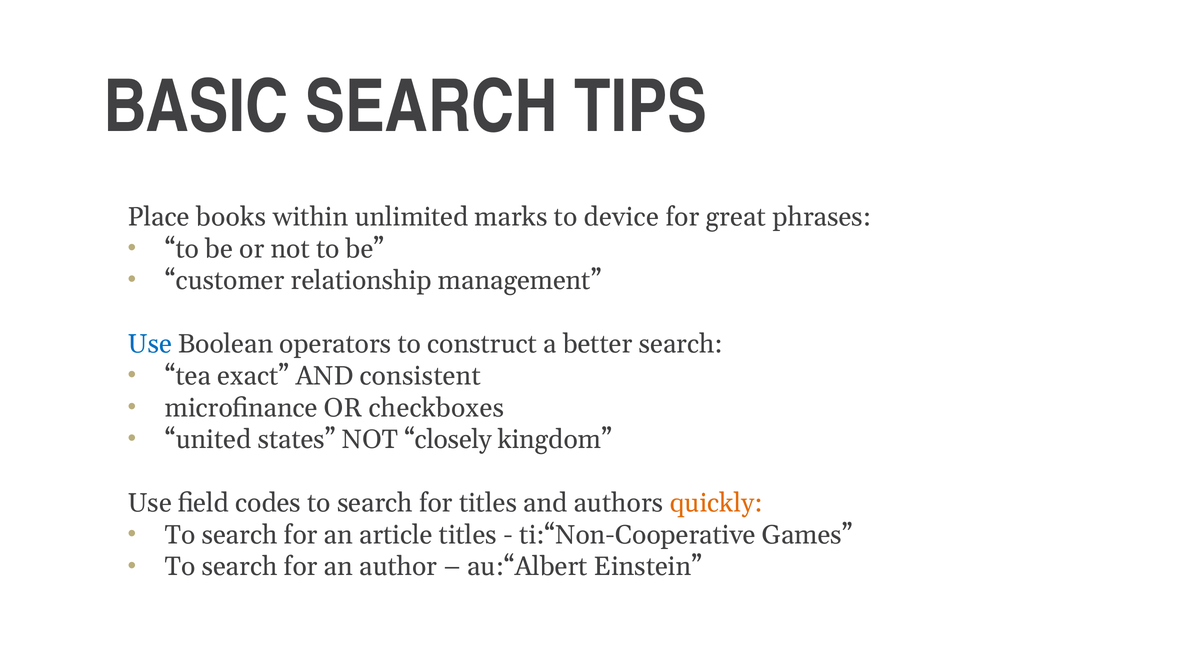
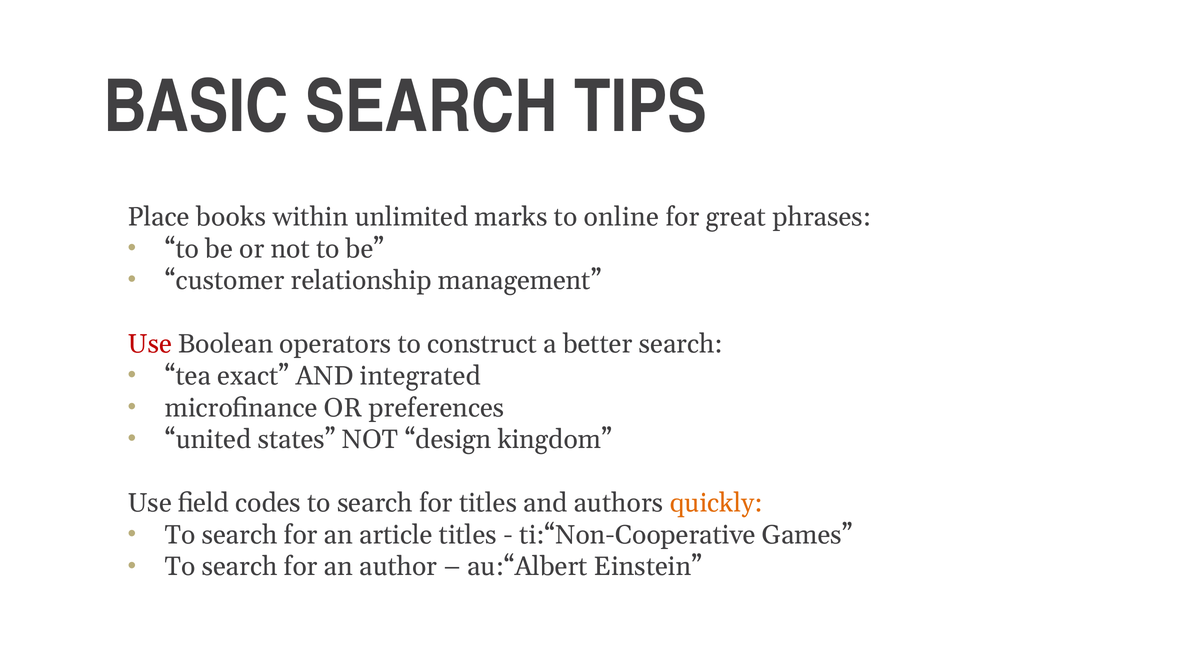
device: device -> online
Use at (150, 345) colour: blue -> red
consistent: consistent -> integrated
checkboxes: checkboxes -> preferences
closely: closely -> design
